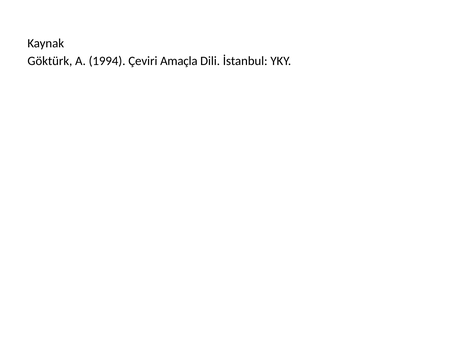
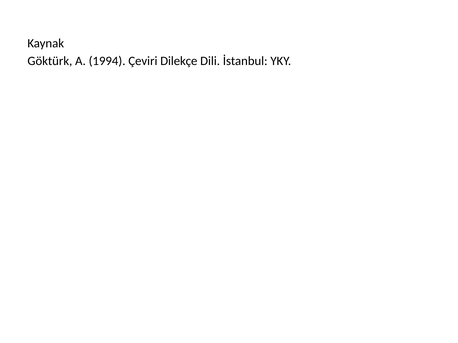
Amaçla: Amaçla -> Dilekçe
